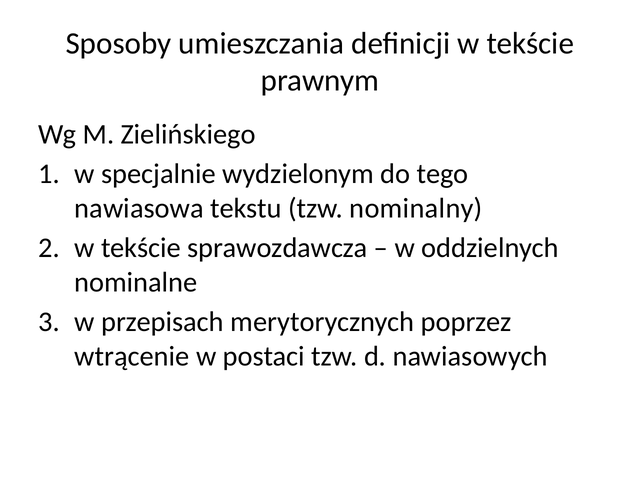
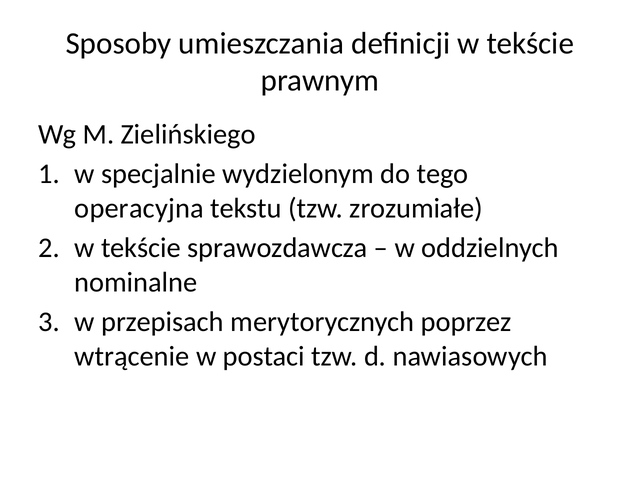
nawiasowa: nawiasowa -> operacyjna
nominalny: nominalny -> zrozumiałe
